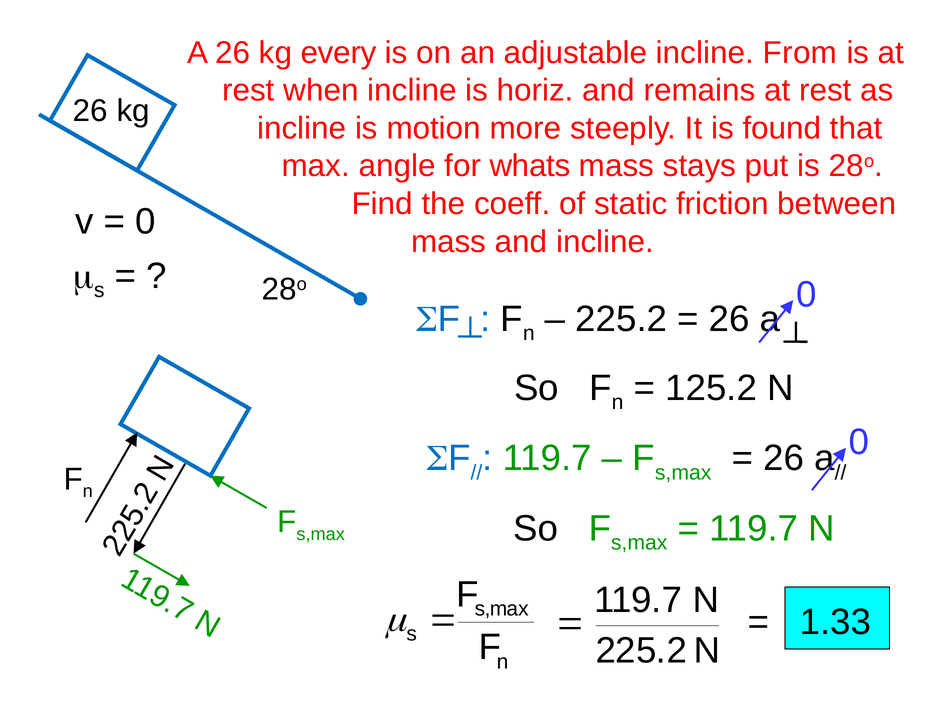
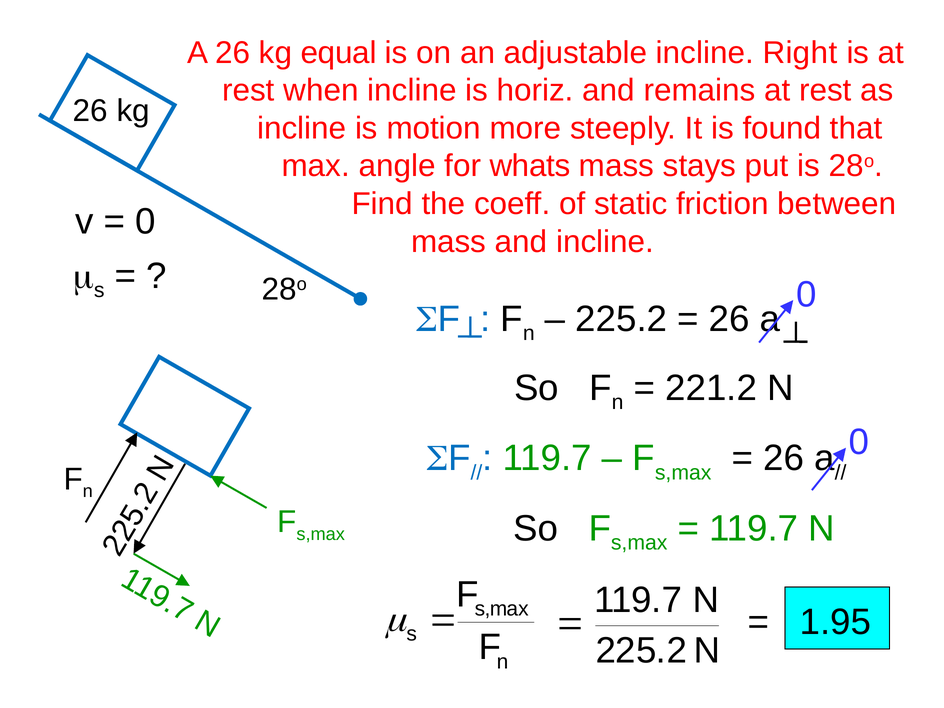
every: every -> equal
From: From -> Right
125.2: 125.2 -> 221.2
1.33: 1.33 -> 1.95
